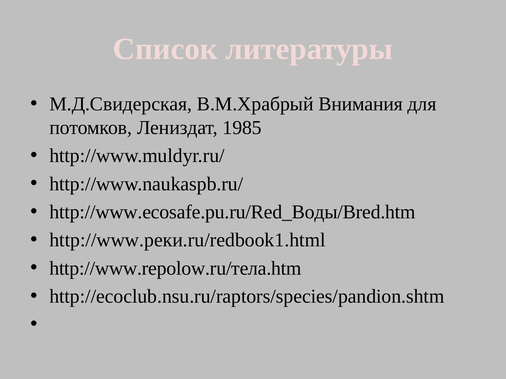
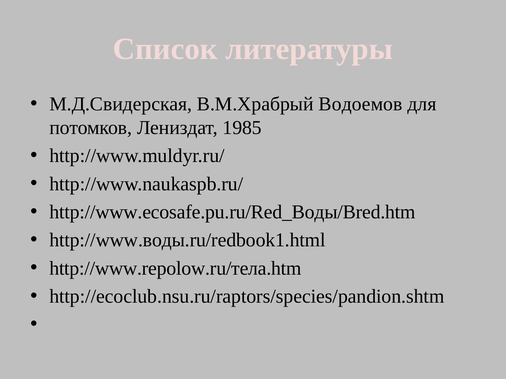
Внимания: Внимания -> Водоемов
http://www.реки.ru/redbook1.html: http://www.реки.ru/redbook1.html -> http://www.воды.ru/redbook1.html
